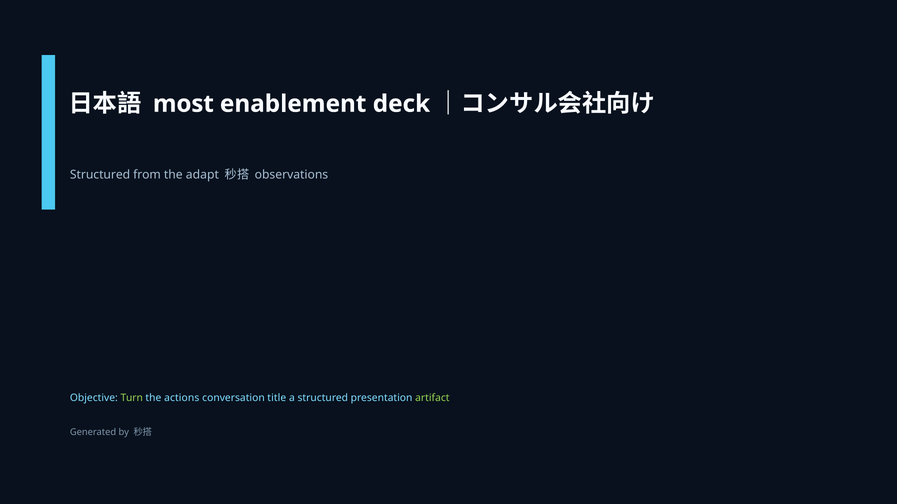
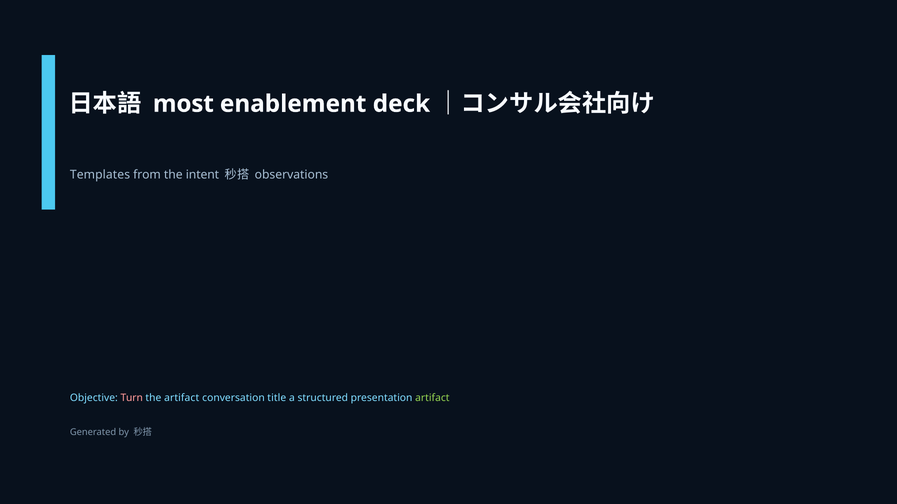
Structured at (100, 175): Structured -> Templates
adapt: adapt -> intent
Turn colour: light green -> pink
the actions: actions -> artifact
